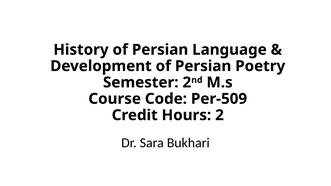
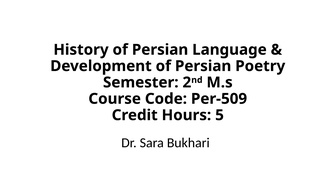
Hours 2: 2 -> 5
